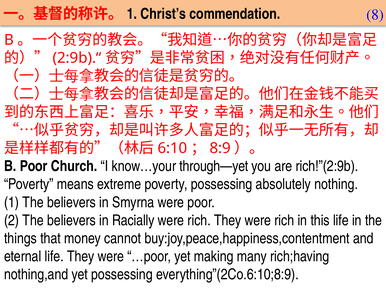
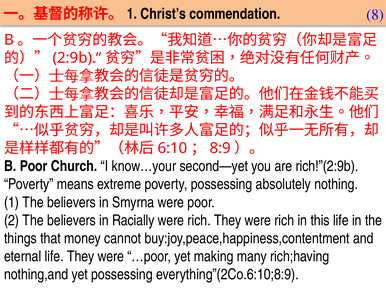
through—yet: through—yet -> second—yet
